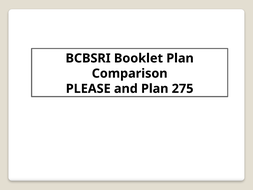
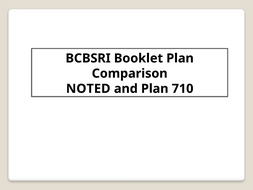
PLEASE: PLEASE -> NOTED
275: 275 -> 710
